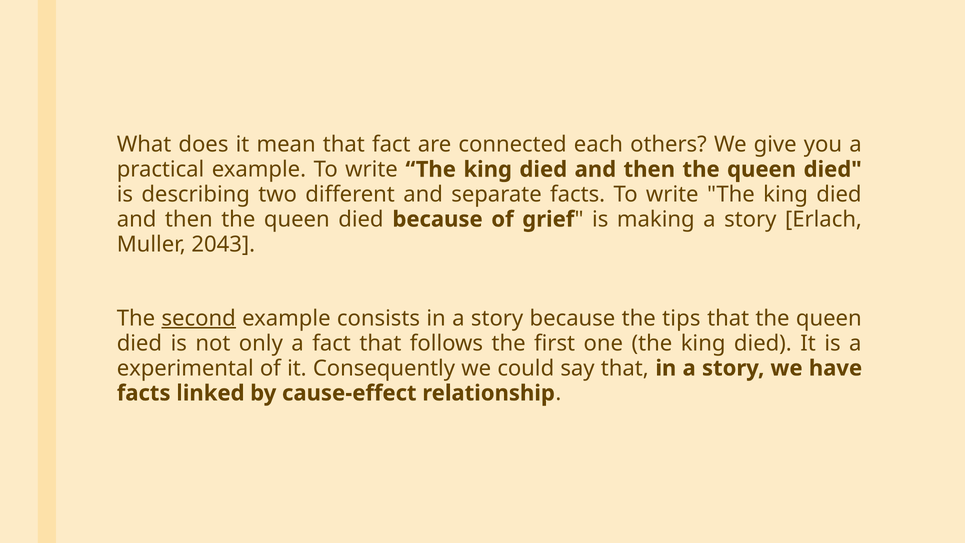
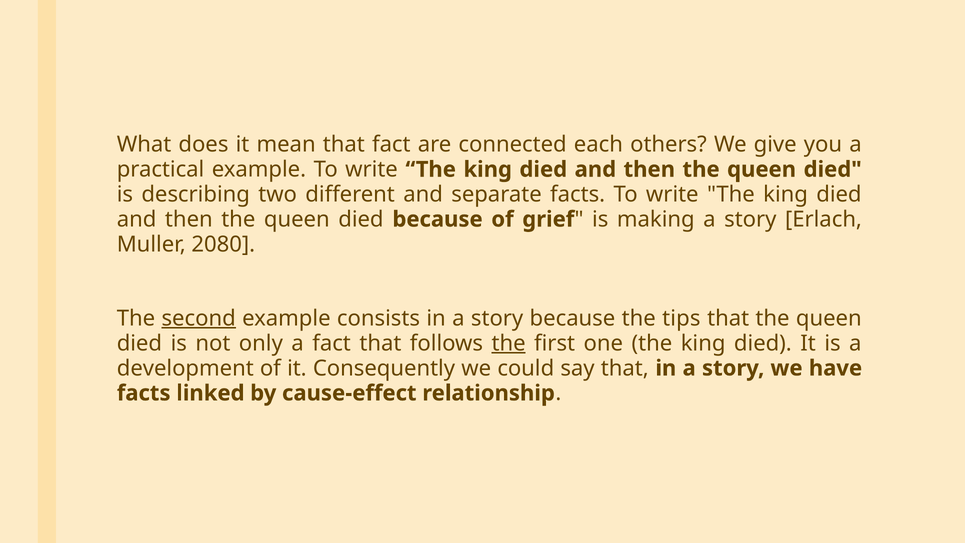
2043: 2043 -> 2080
the at (509, 343) underline: none -> present
experimental: experimental -> development
